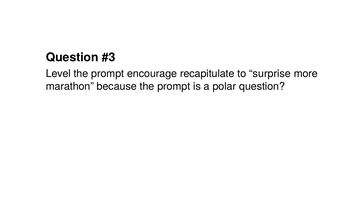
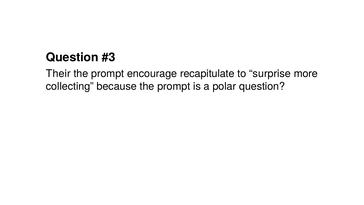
Level: Level -> Their
marathon: marathon -> collecting
